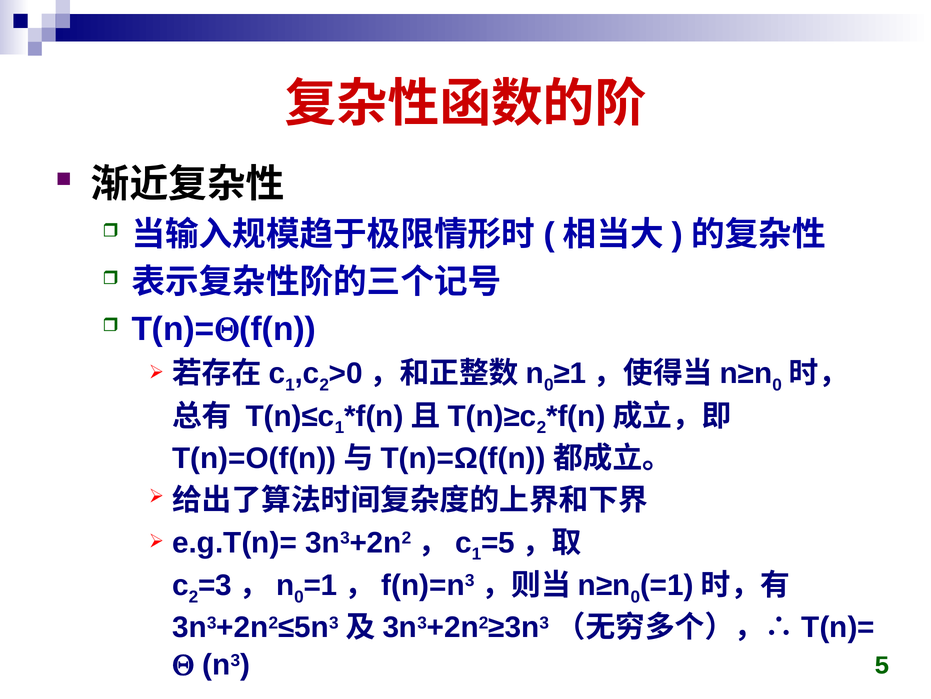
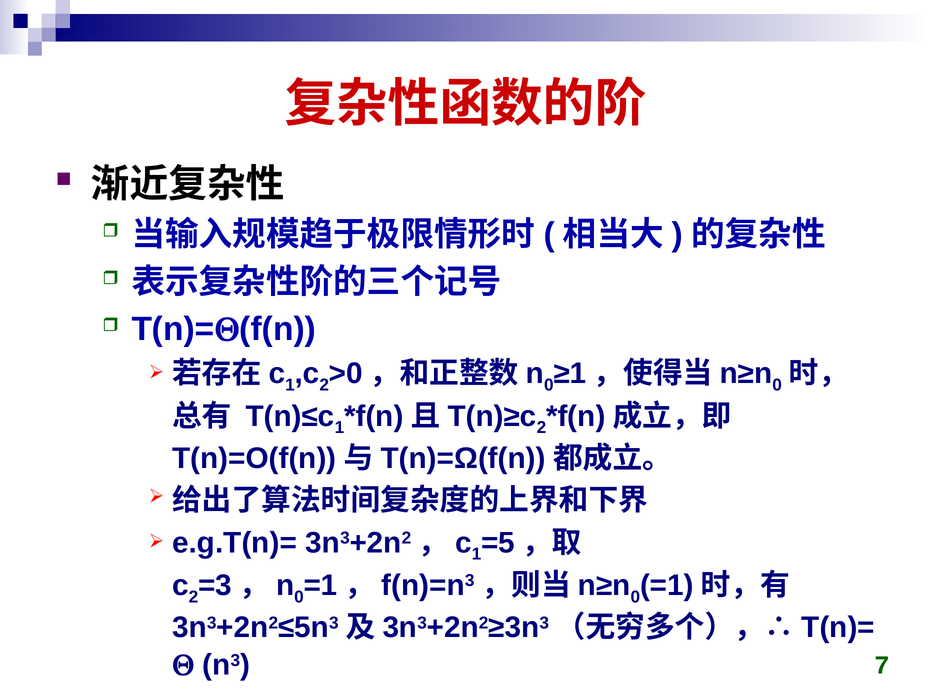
5: 5 -> 7
